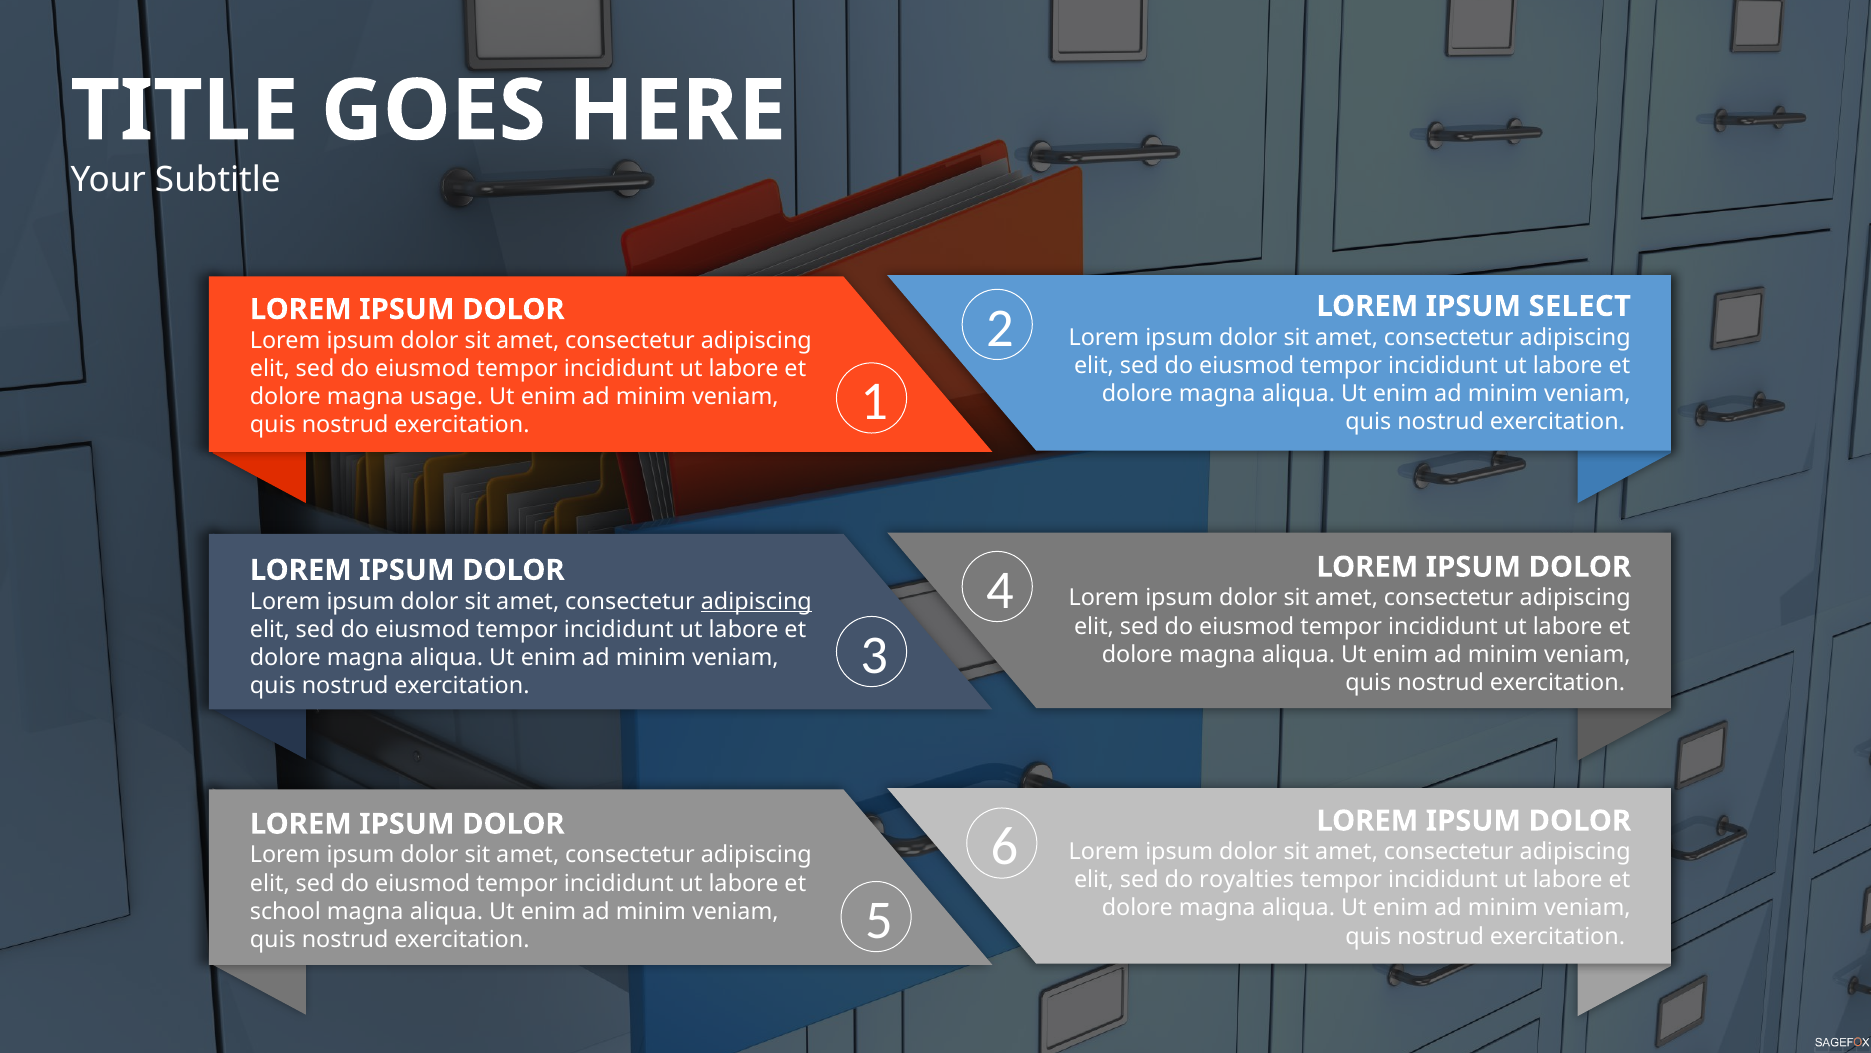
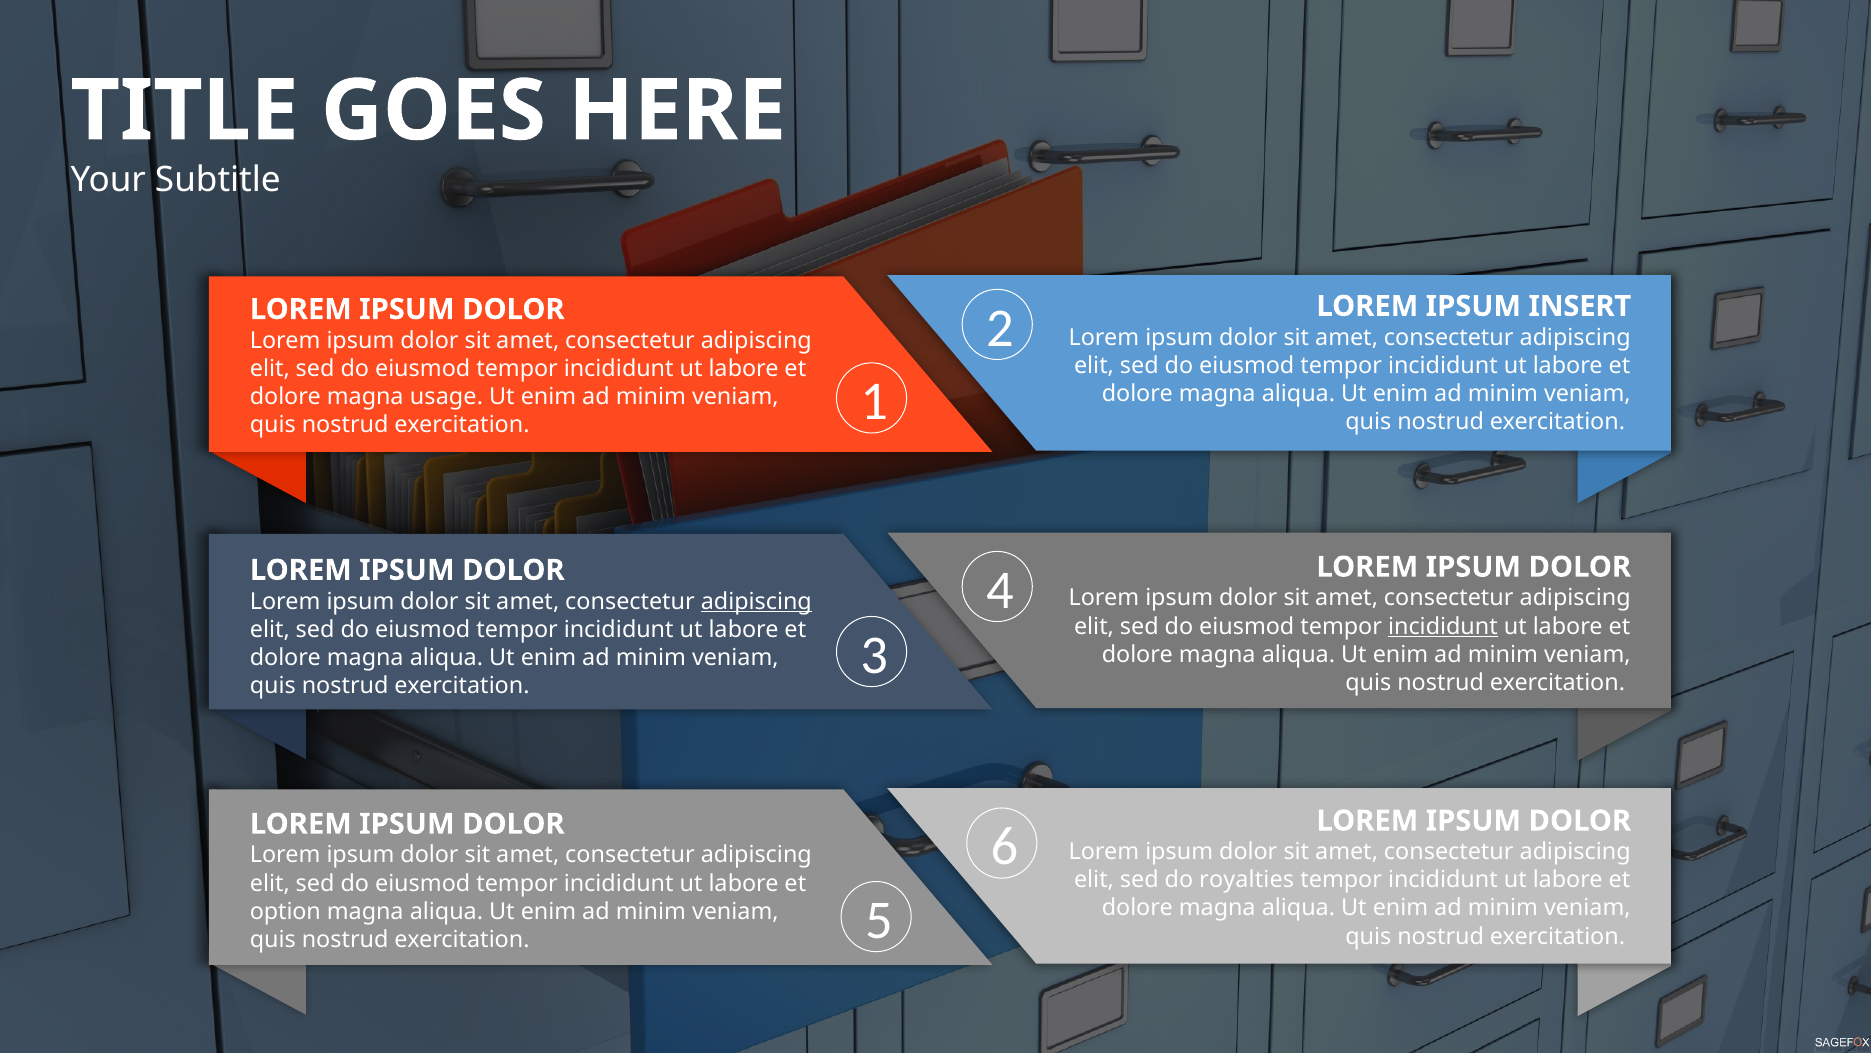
SELECT: SELECT -> INSERT
incididunt at (1443, 626) underline: none -> present
school: school -> option
